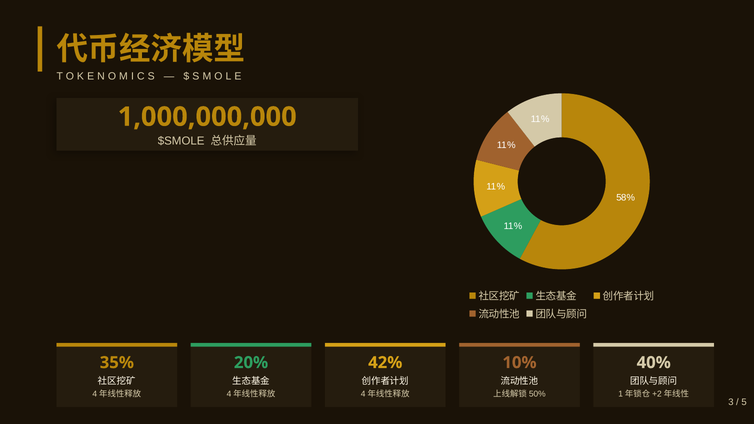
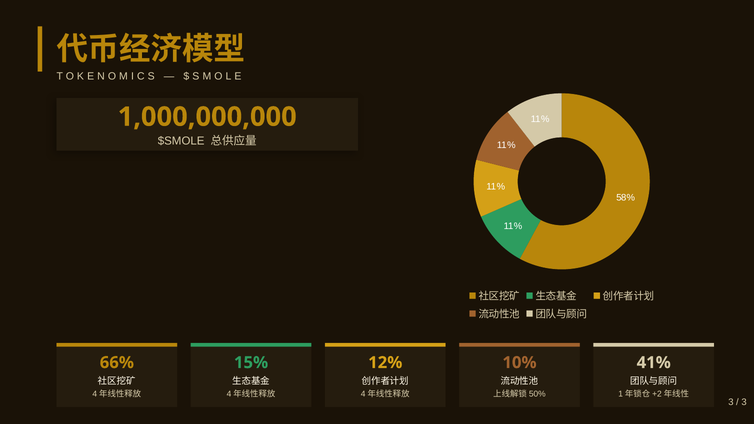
35%: 35% -> 66%
20%: 20% -> 15%
42%: 42% -> 12%
40%: 40% -> 41%
5 at (744, 402): 5 -> 3
